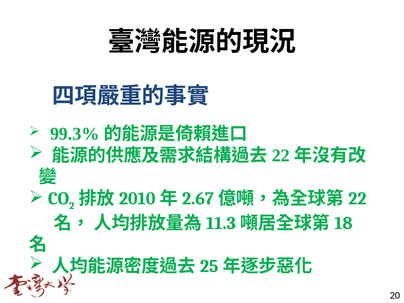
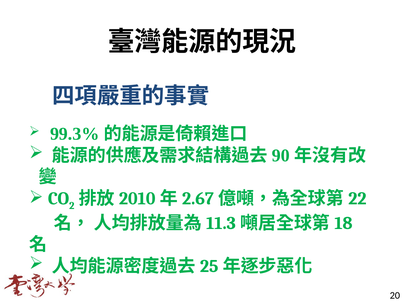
22: 22 -> 90
